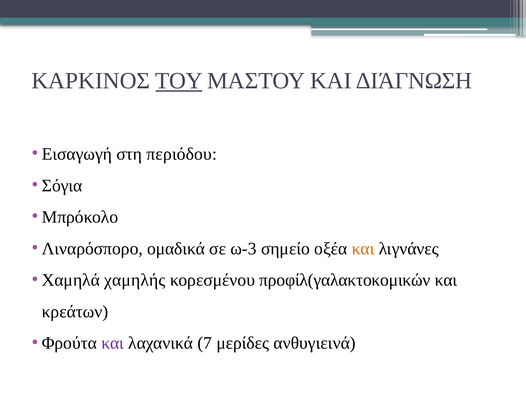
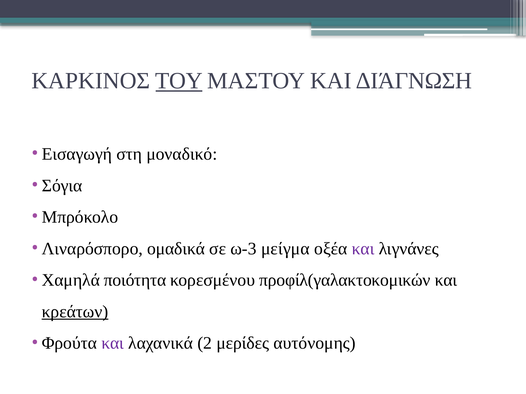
περιόδου: περιόδου -> μοναδικό
σημείο: σημείο -> μείγμα
και at (363, 249) colour: orange -> purple
χαμηλής: χαμηλής -> ποιότητα
κρεάτων underline: none -> present
7: 7 -> 2
ανθυγιεινά: ανθυγιεινά -> αυτόνομης
